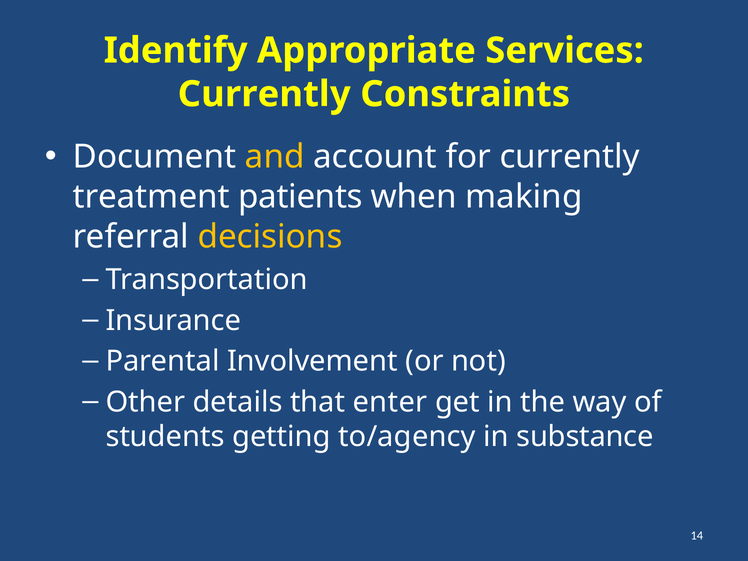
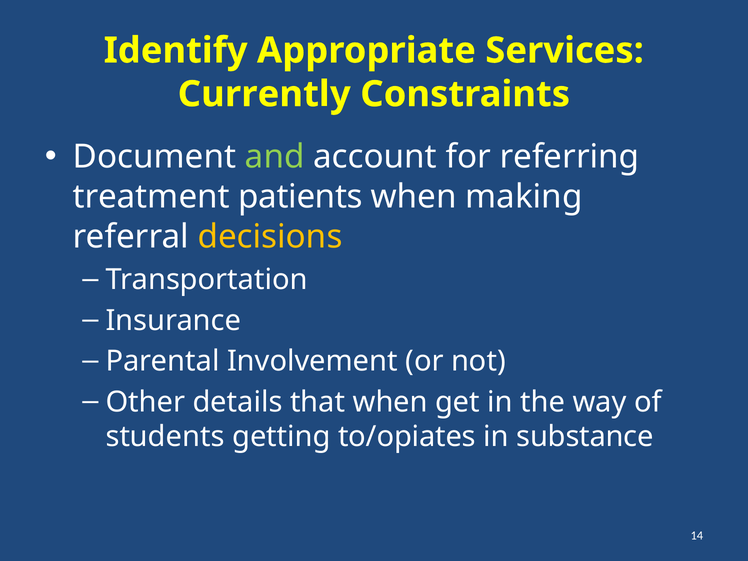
and colour: yellow -> light green
for currently: currently -> referring
that enter: enter -> when
to/agency: to/agency -> to/opiates
